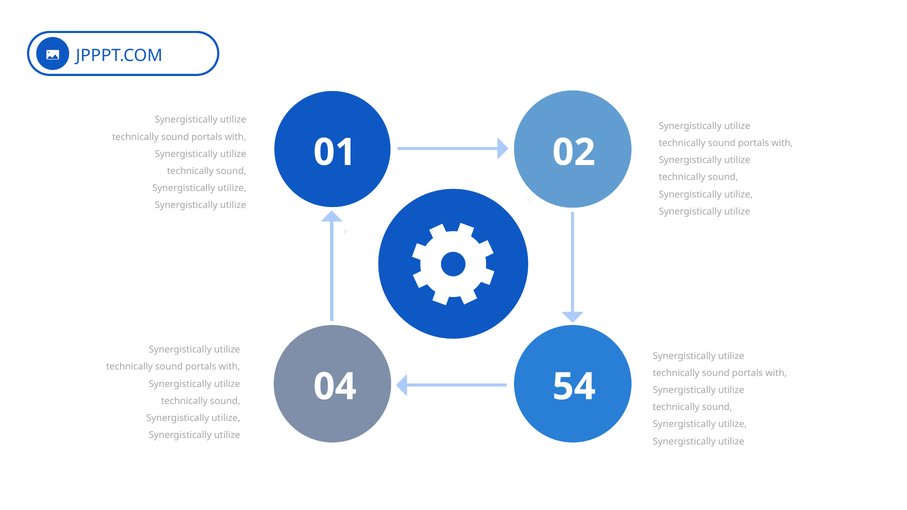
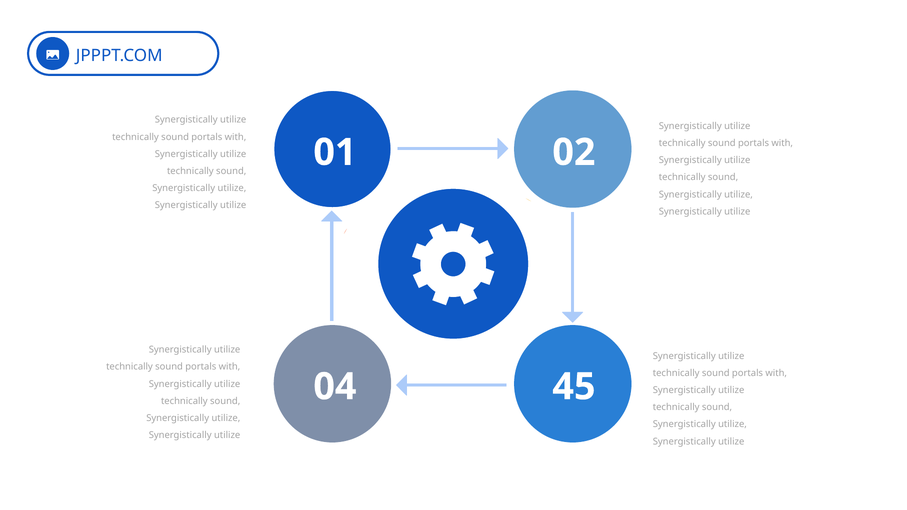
54: 54 -> 45
